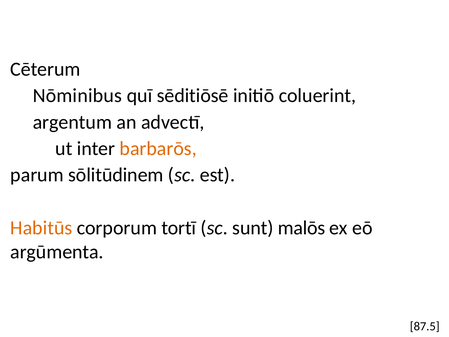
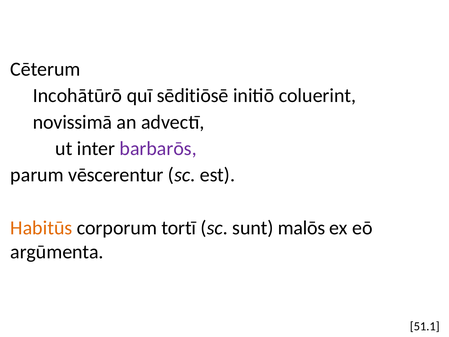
Nōminibus: Nōminibus -> Incohātūrō
argentum: argentum -> novissimā
barbarōs colour: orange -> purple
sōlitūdinem: sōlitūdinem -> vēscerentur
87.5: 87.5 -> 51.1
